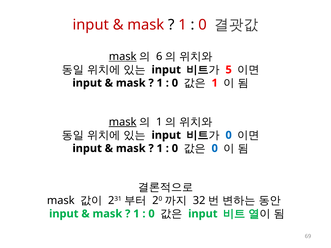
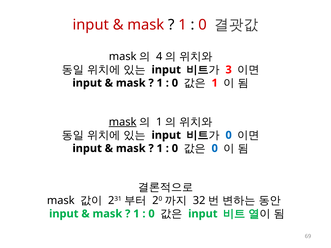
mask at (123, 57) underline: present -> none
6: 6 -> 4
5: 5 -> 3
